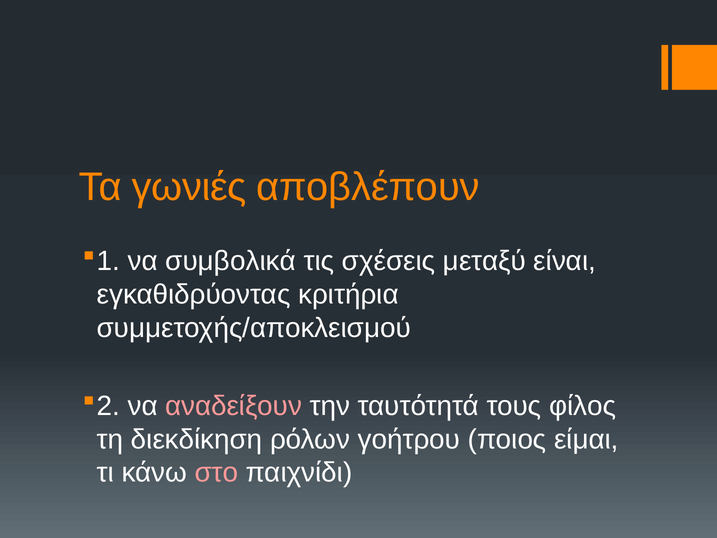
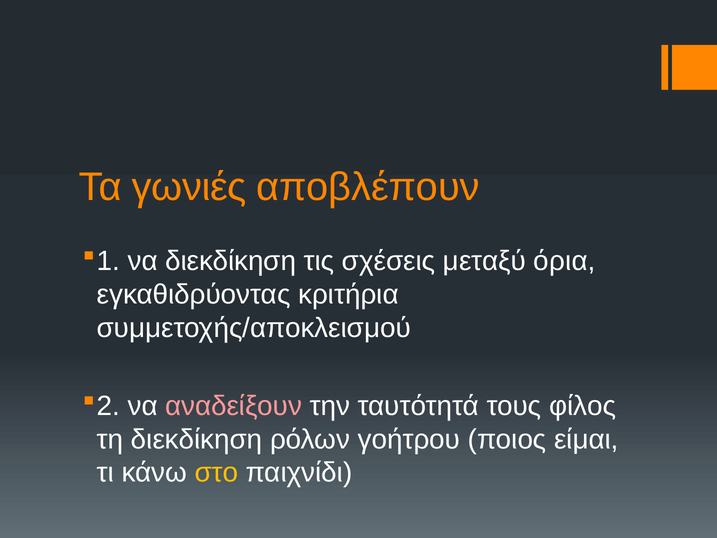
να συμβολικά: συμβολικά -> διεκδίκηση
είναι: είναι -> όρια
στο colour: pink -> yellow
